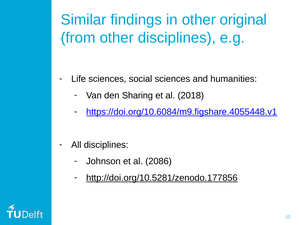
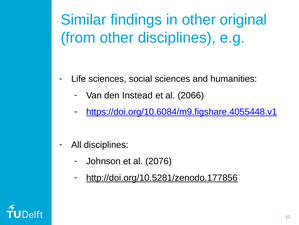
Sharing: Sharing -> Instead
2018: 2018 -> 2066
2086: 2086 -> 2076
